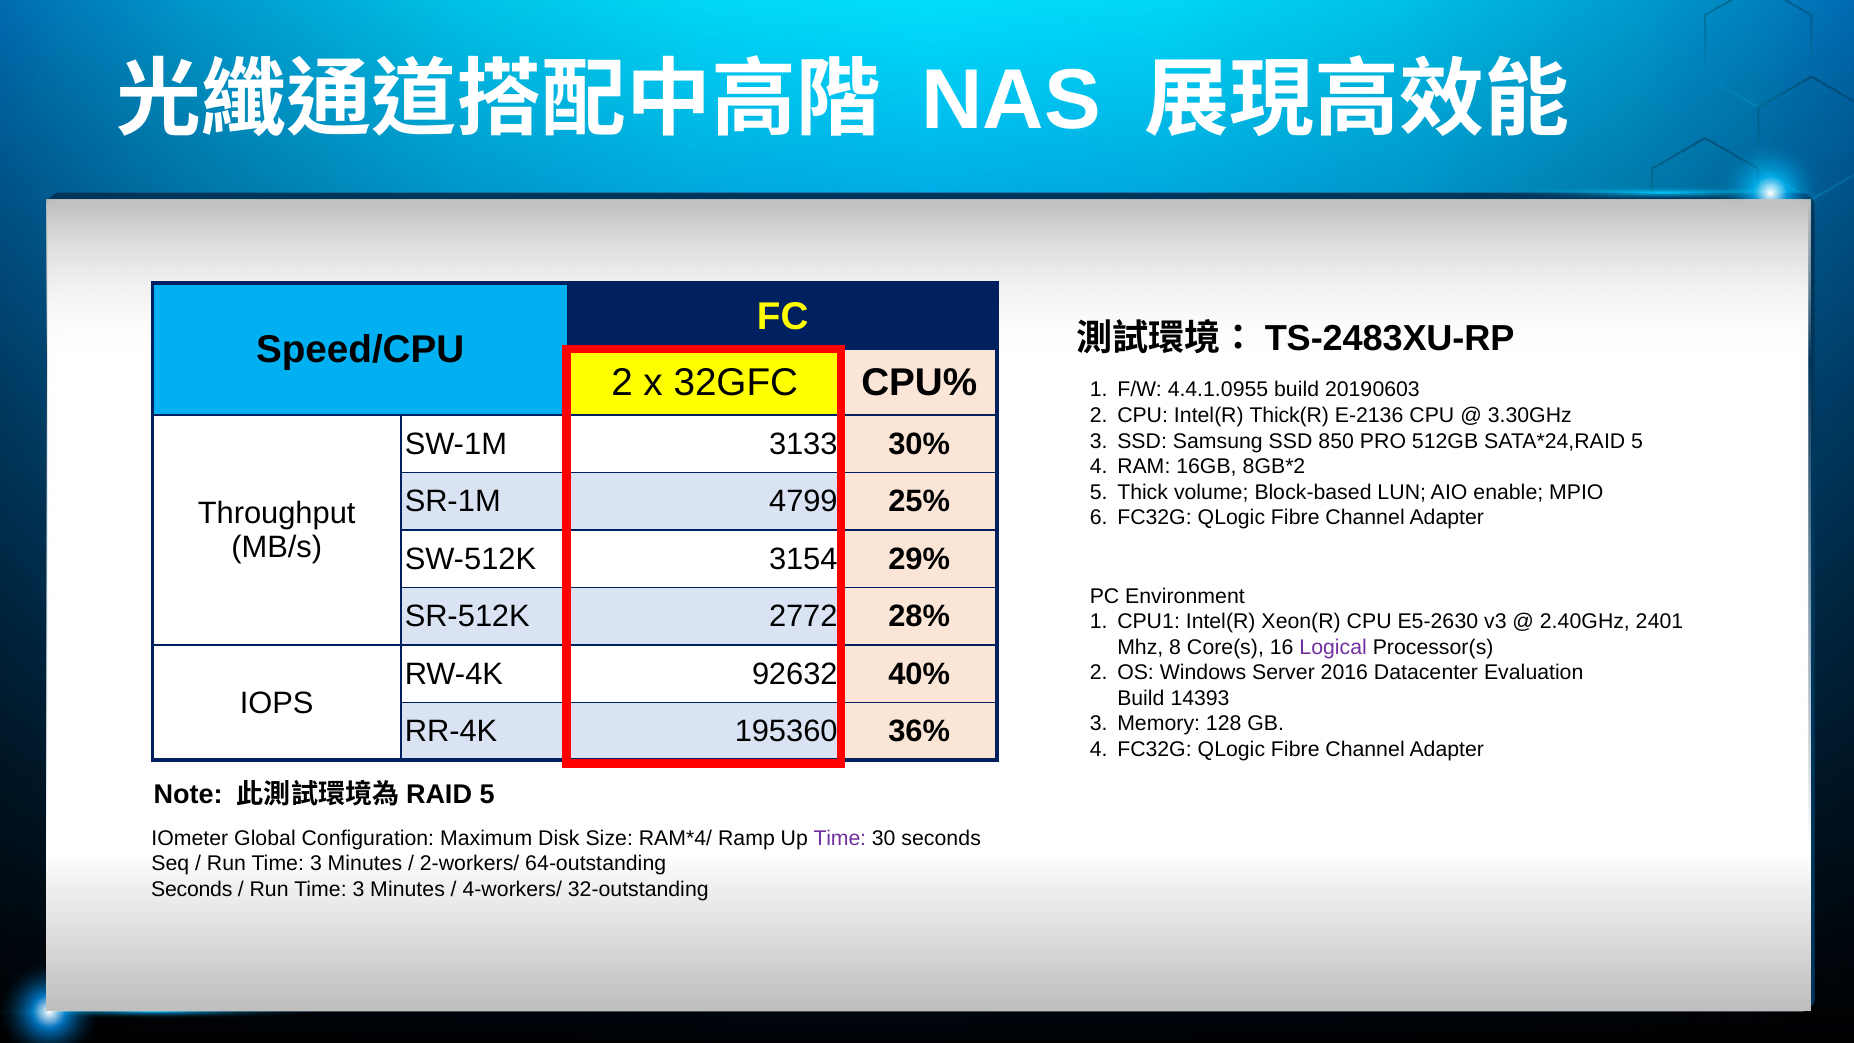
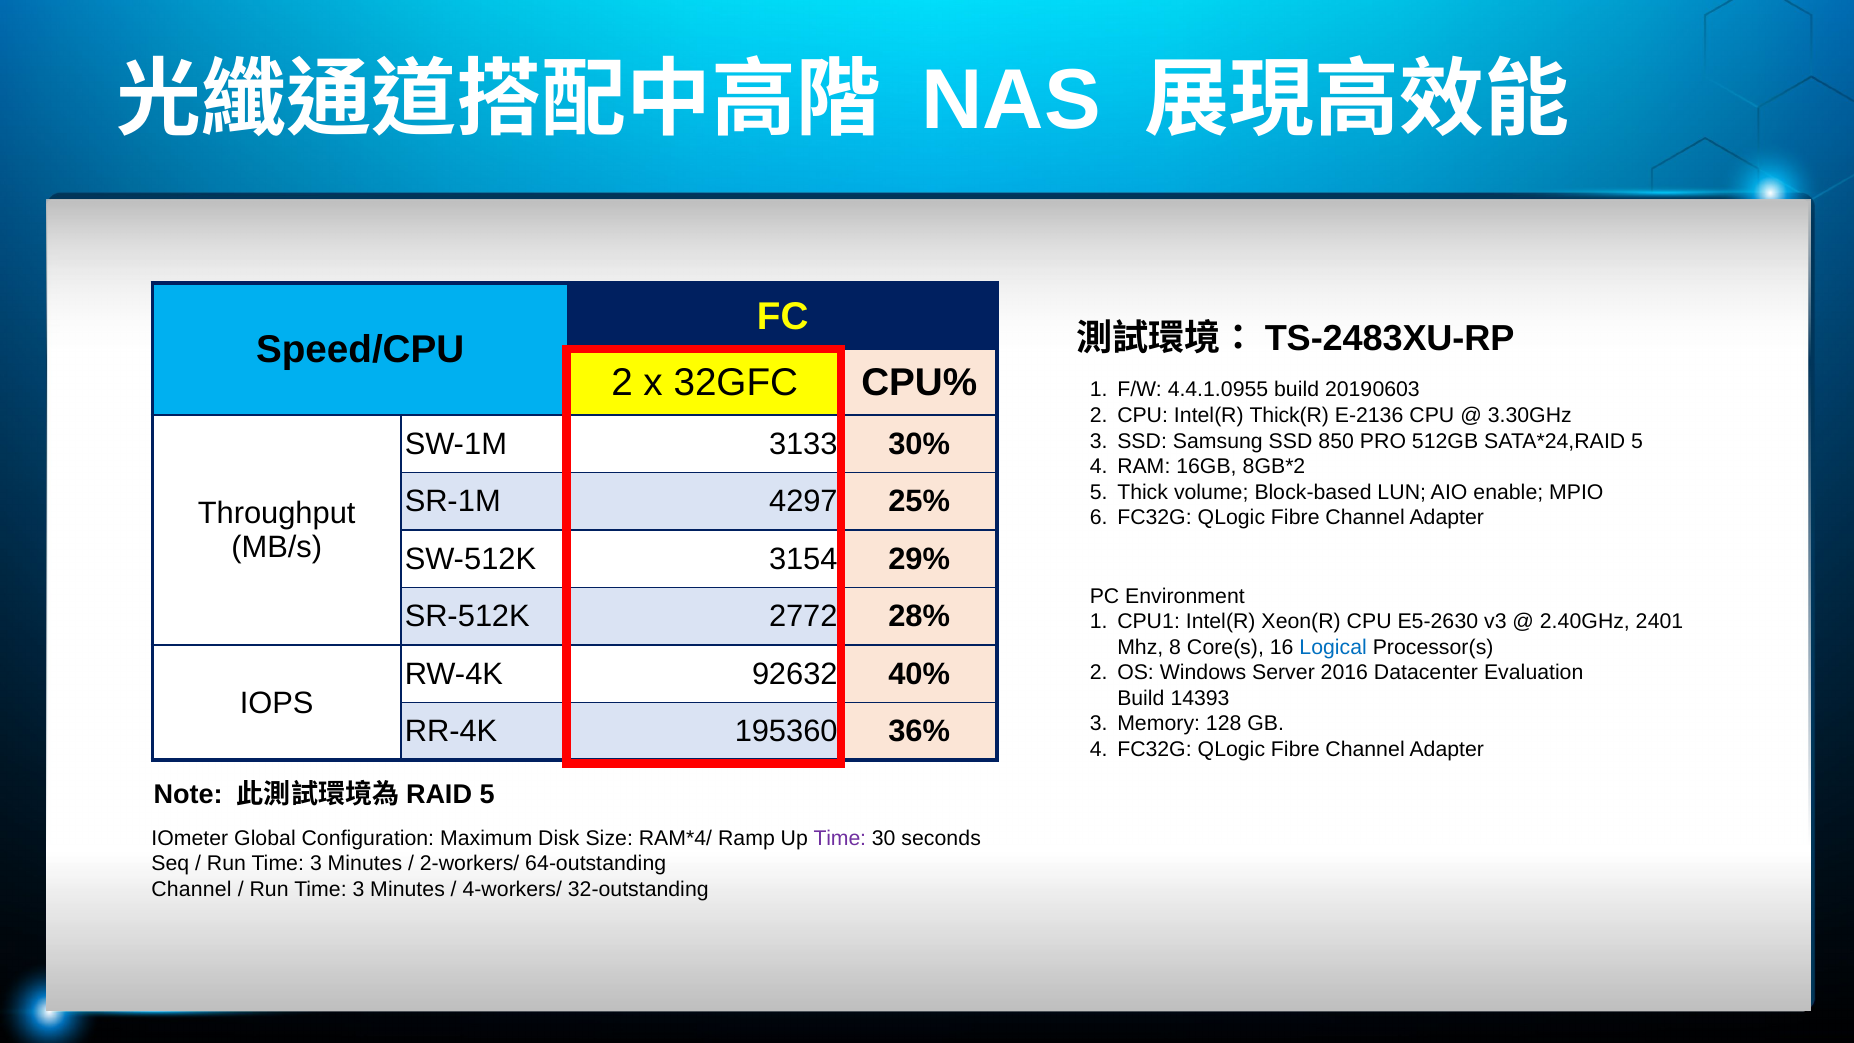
4799: 4799 -> 4297
Logical colour: purple -> blue
Seconds at (192, 889): Seconds -> Channel
